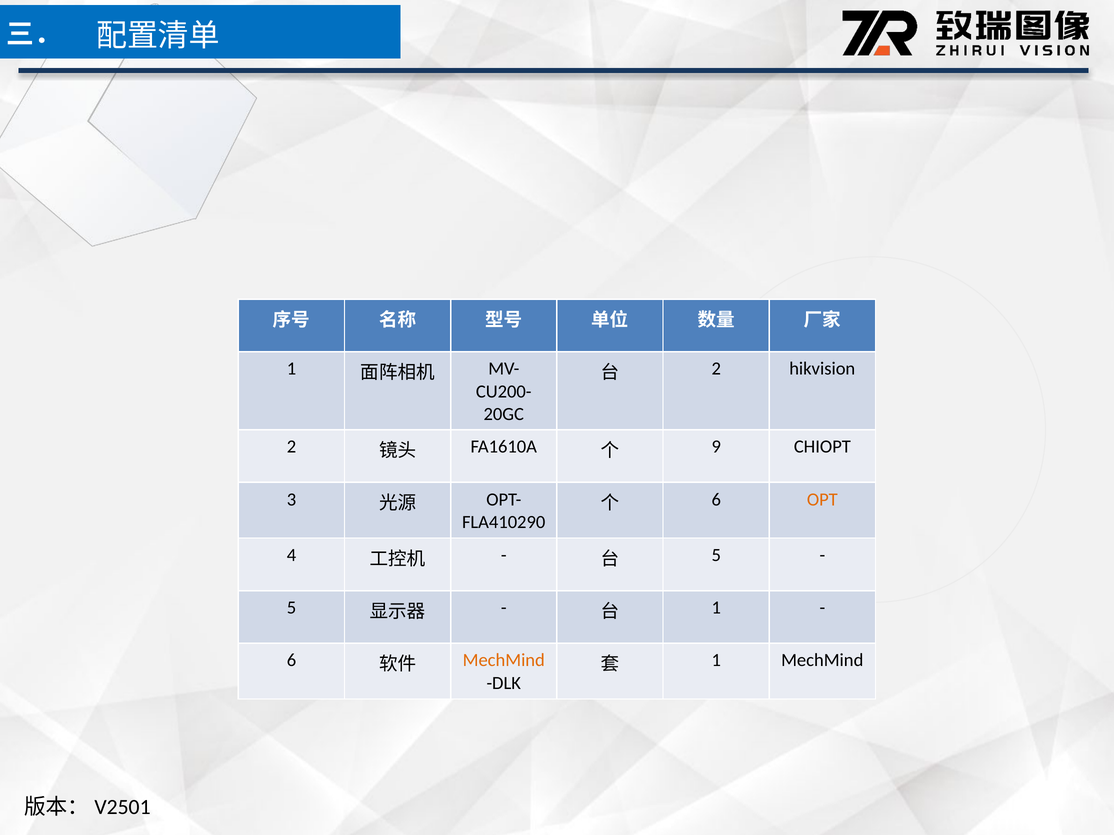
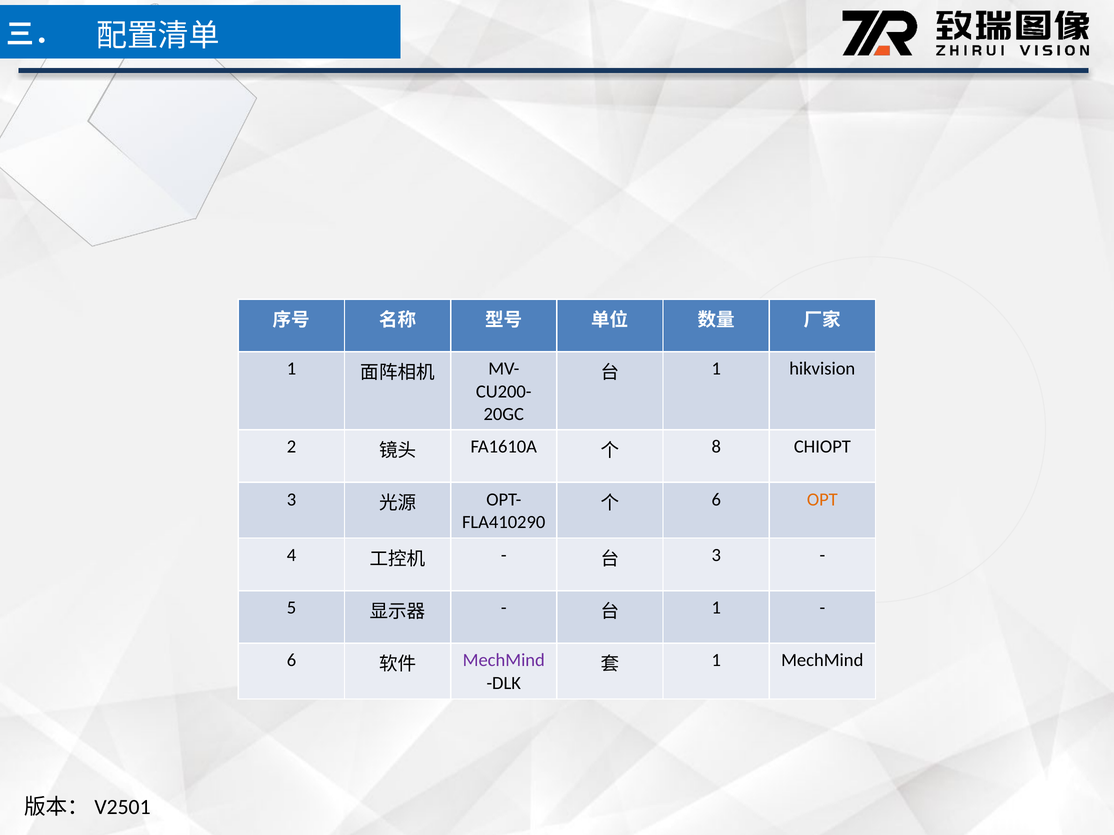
2 at (716, 369): 2 -> 1
9: 9 -> 8
5 at (716, 555): 5 -> 3
MechMind at (504, 661) colour: orange -> purple
